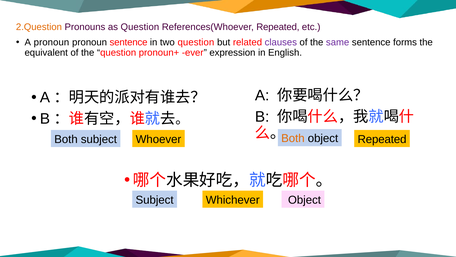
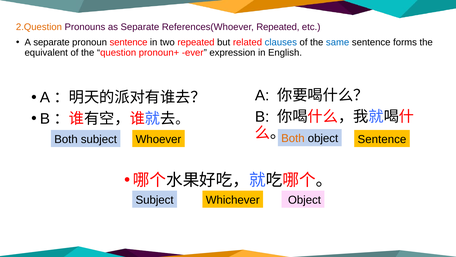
as Question: Question -> Separate
A pronoun: pronoun -> separate
two question: question -> repeated
clauses colour: purple -> blue
same colour: purple -> blue
Whoever Repeated: Repeated -> Sentence
